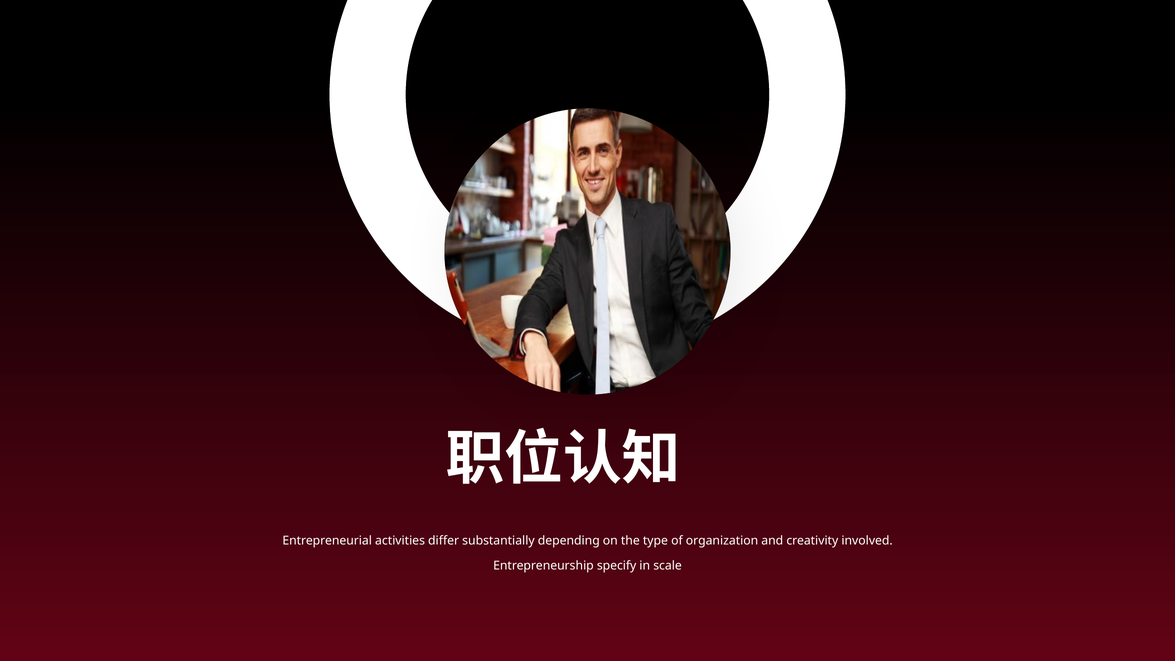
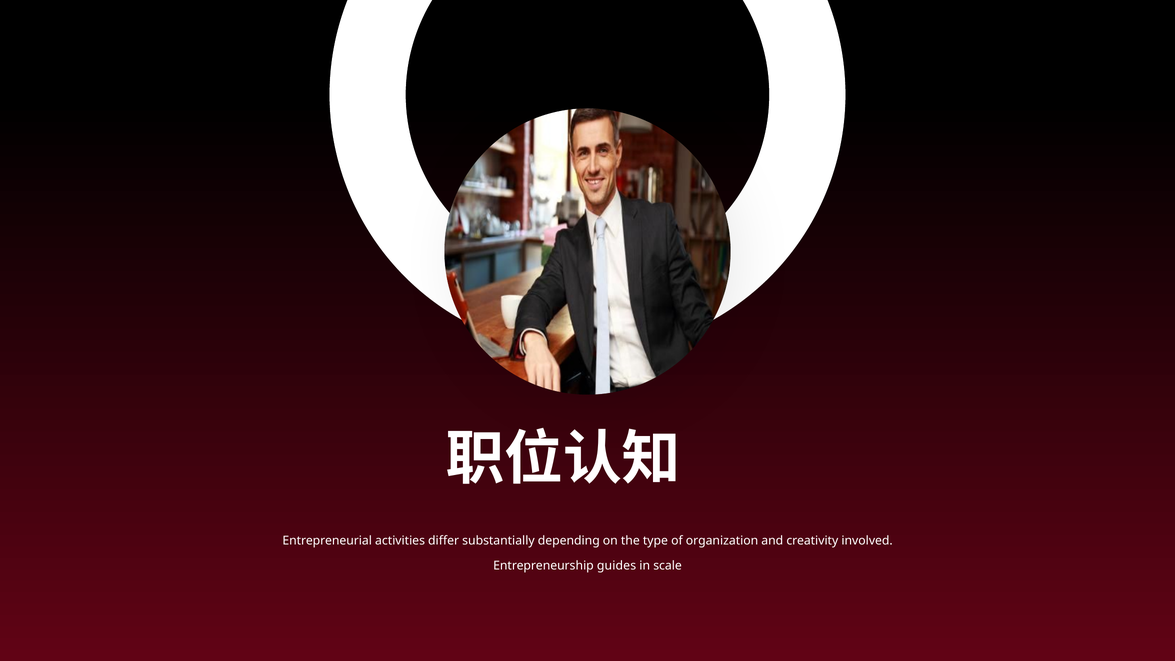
specify: specify -> guides
